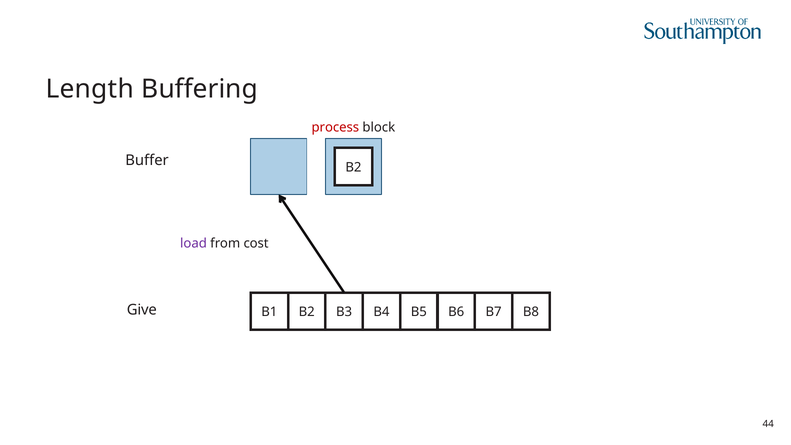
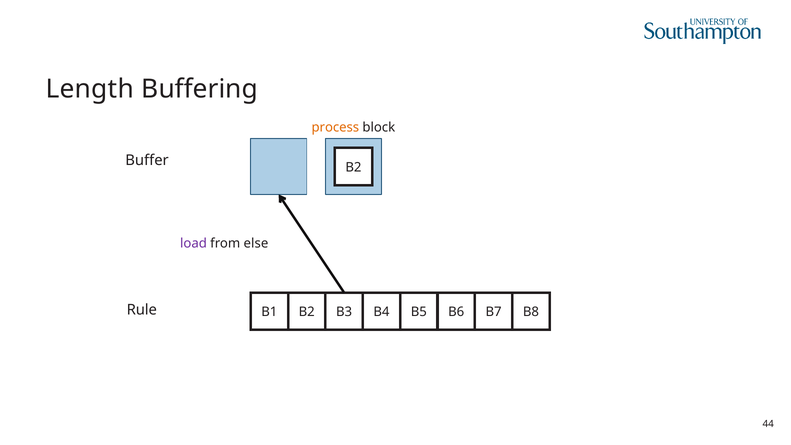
process colour: red -> orange
cost: cost -> else
Give: Give -> Rule
